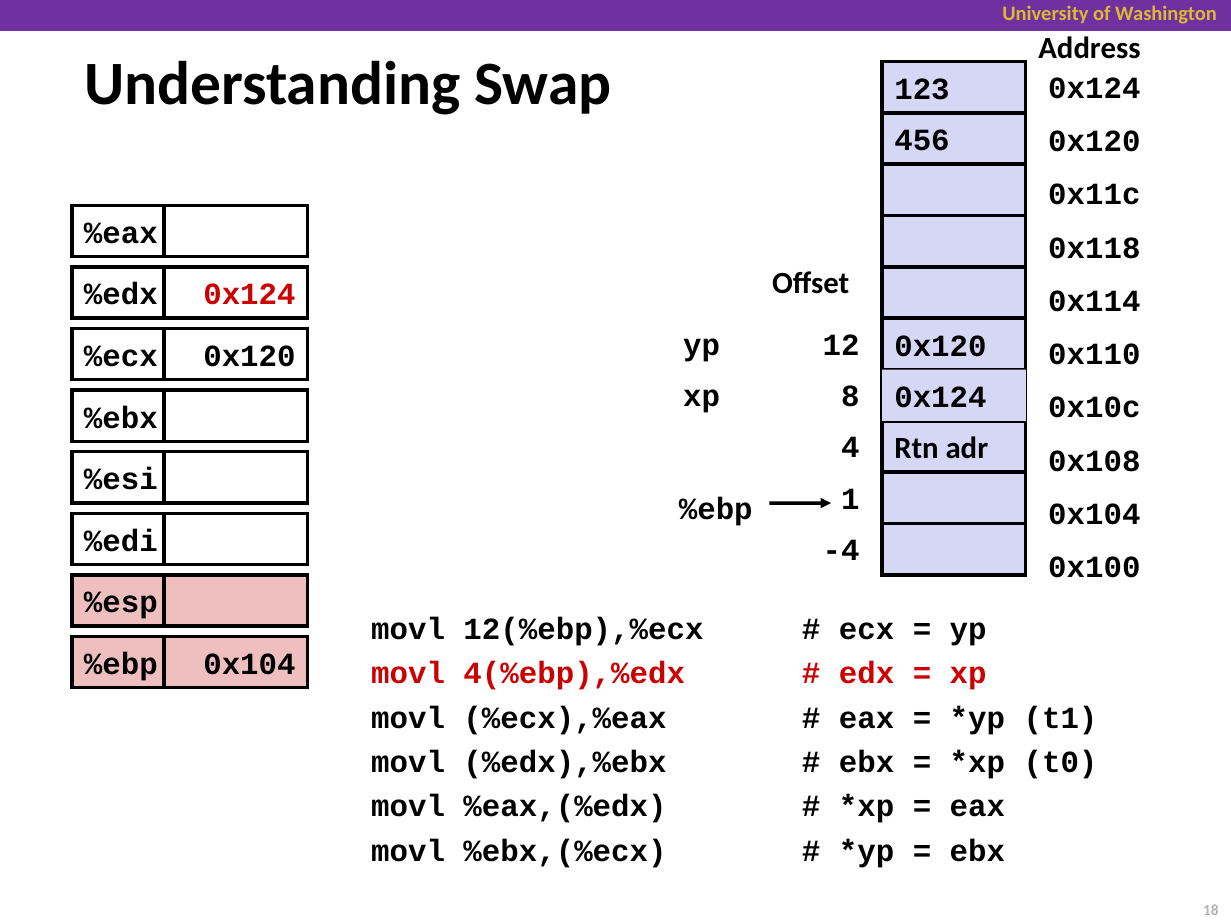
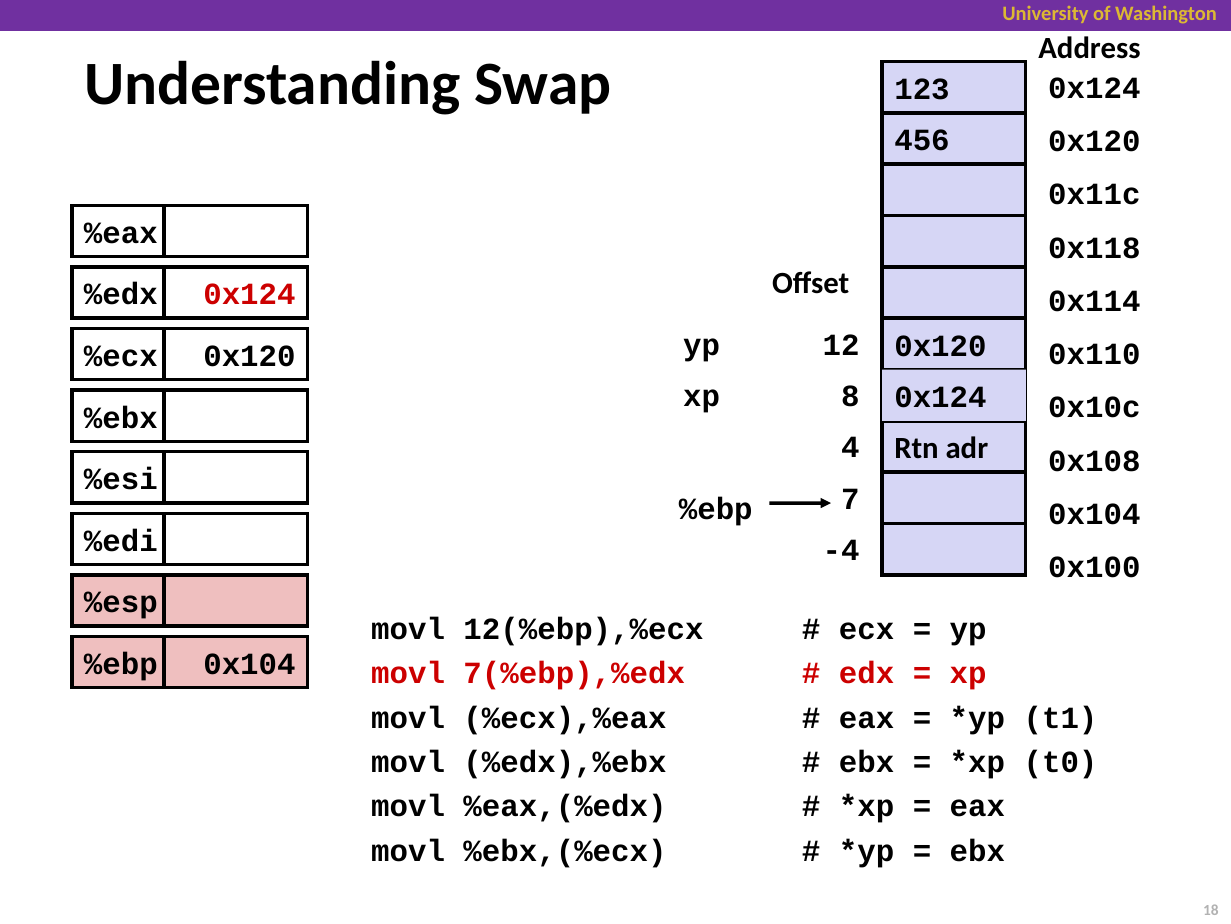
1: 1 -> 7
4(%ebp),%edx: 4(%ebp),%edx -> 7(%ebp),%edx
